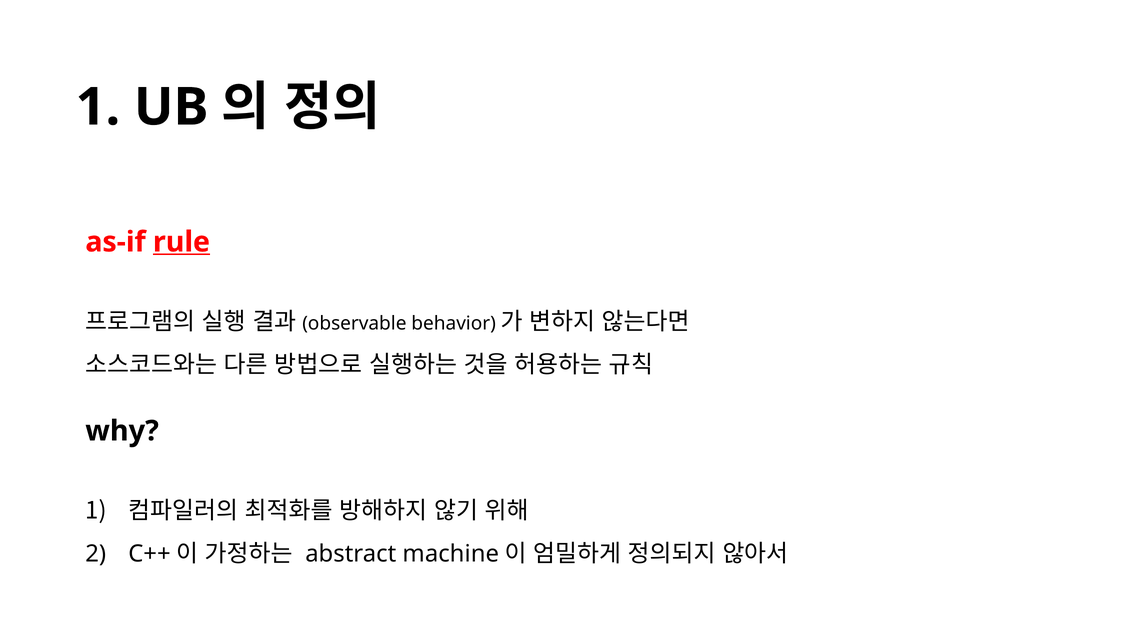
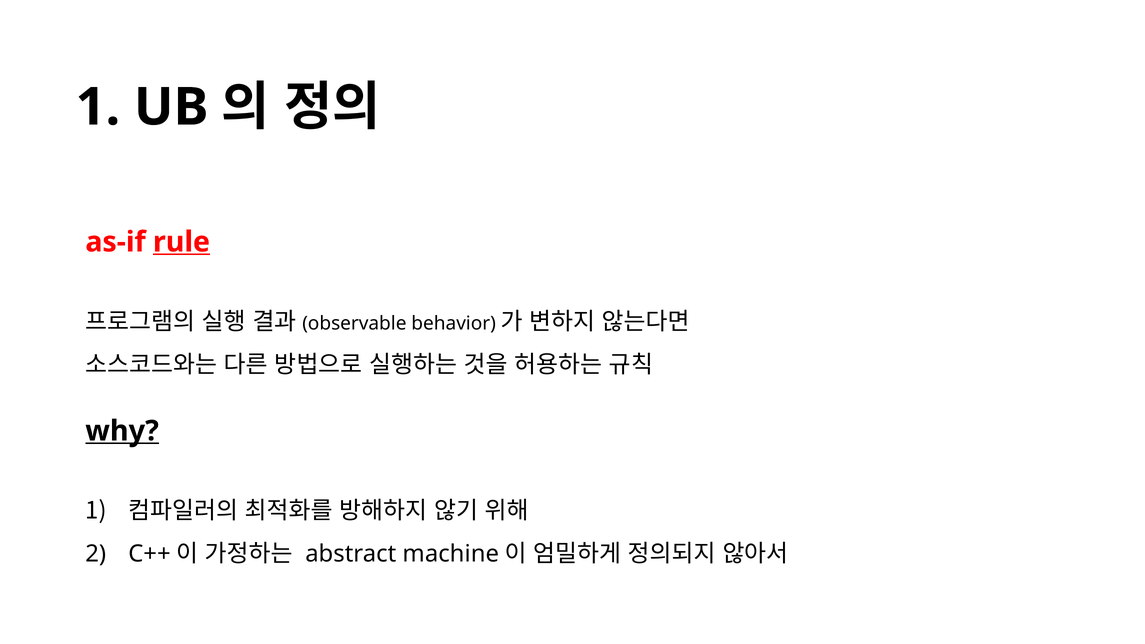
why underline: none -> present
